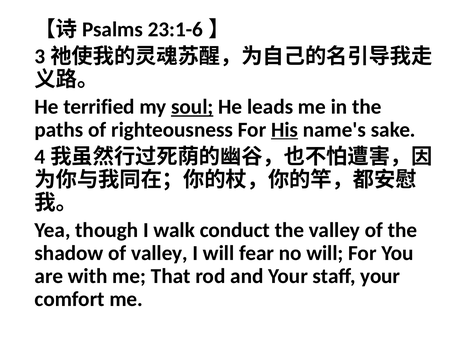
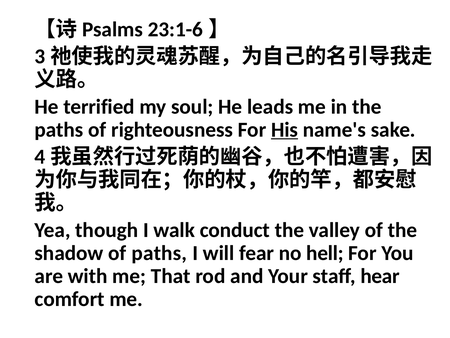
soul underline: present -> none
of valley: valley -> paths
no will: will -> hell
staff your: your -> hear
